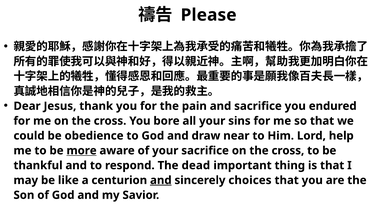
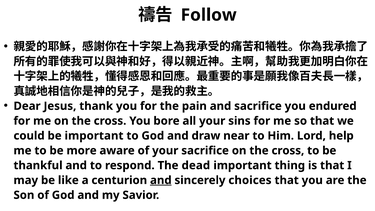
Please: Please -> Follow
be obedience: obedience -> important
more underline: present -> none
